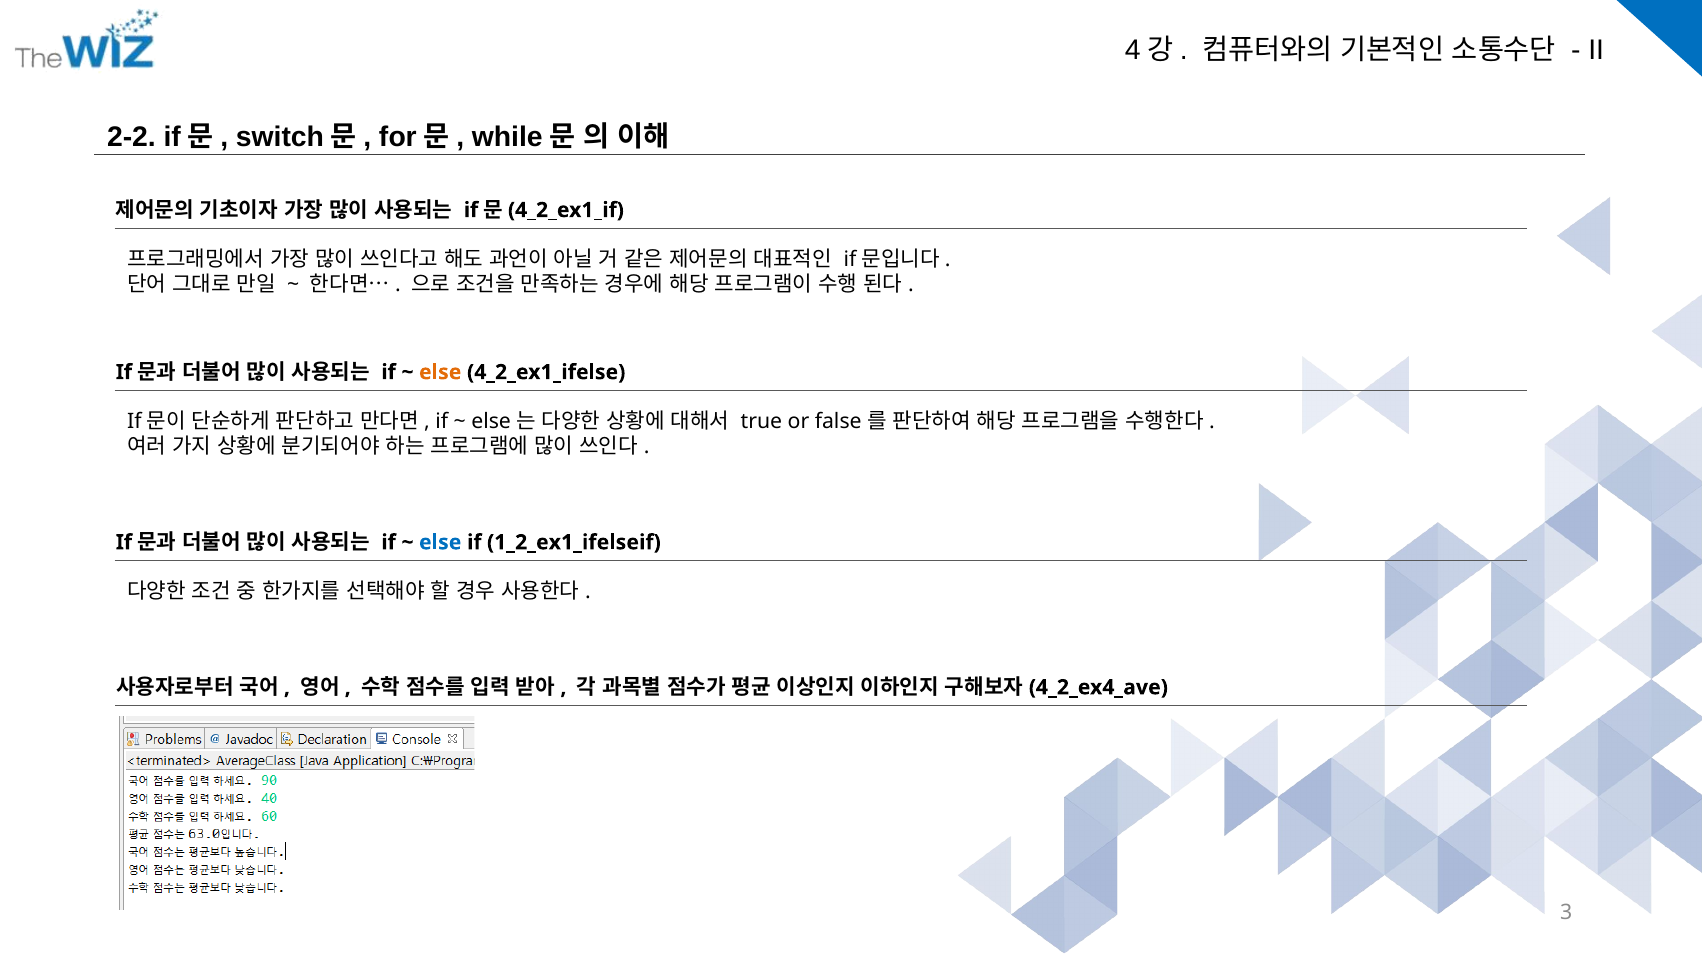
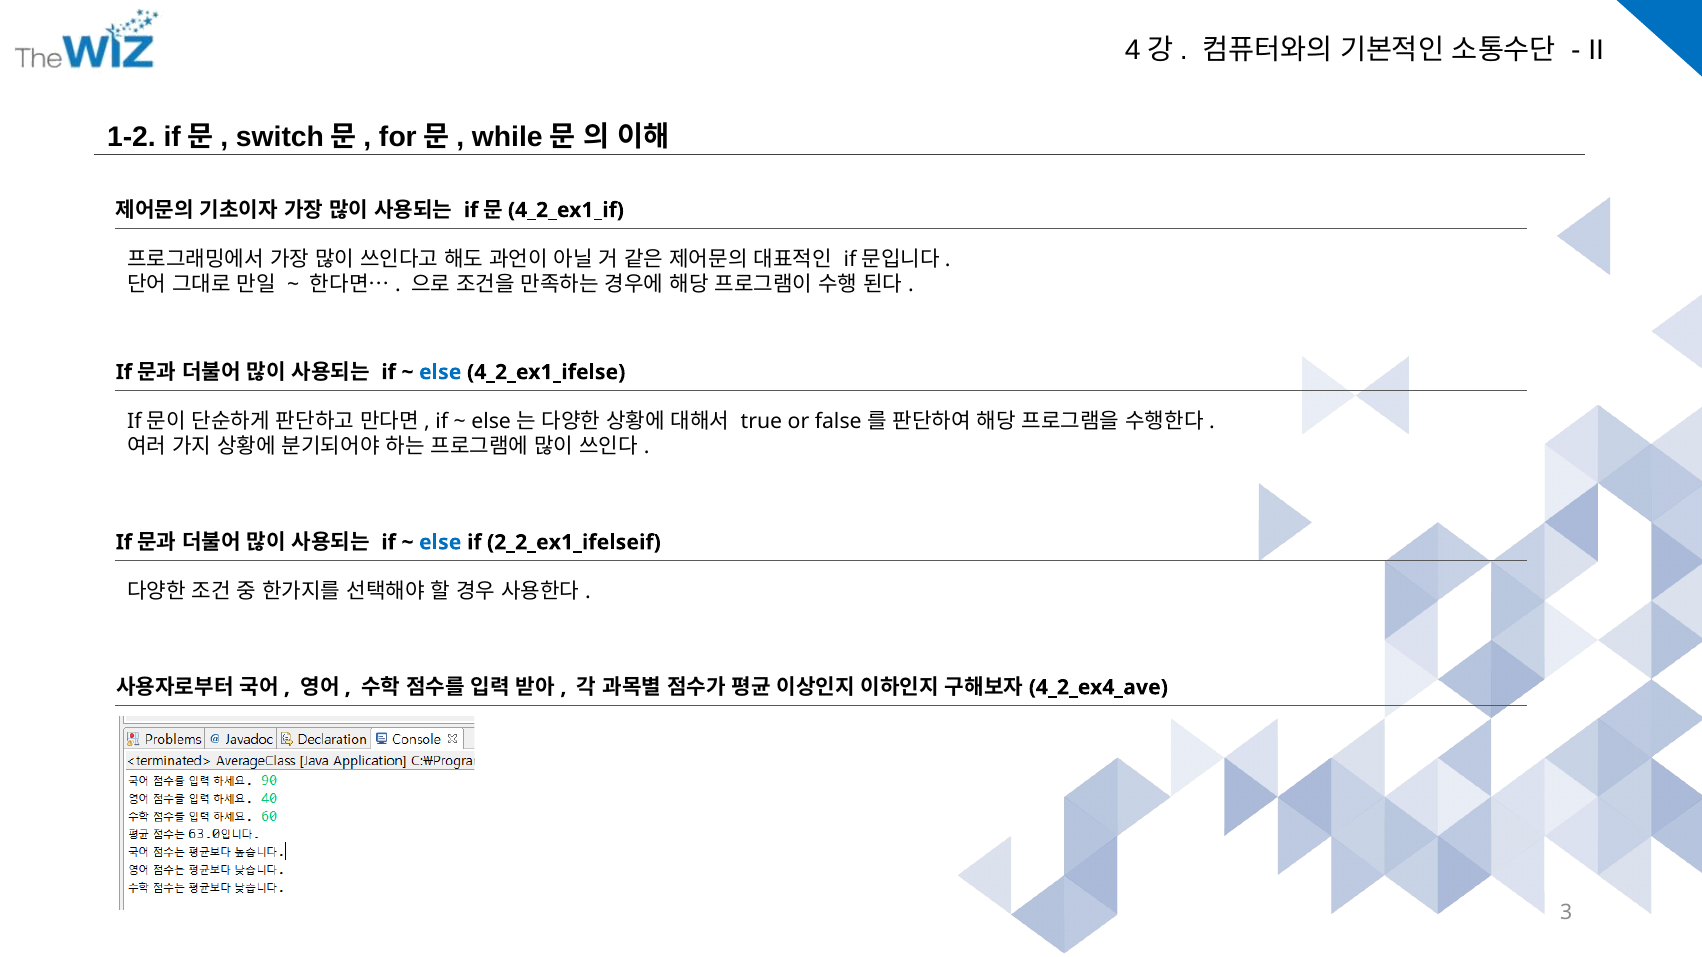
2-2: 2-2 -> 1-2
else at (440, 372) colour: orange -> blue
1_2_ex1_ifelseif: 1_2_ex1_ifelseif -> 2_2_ex1_ifelseif
